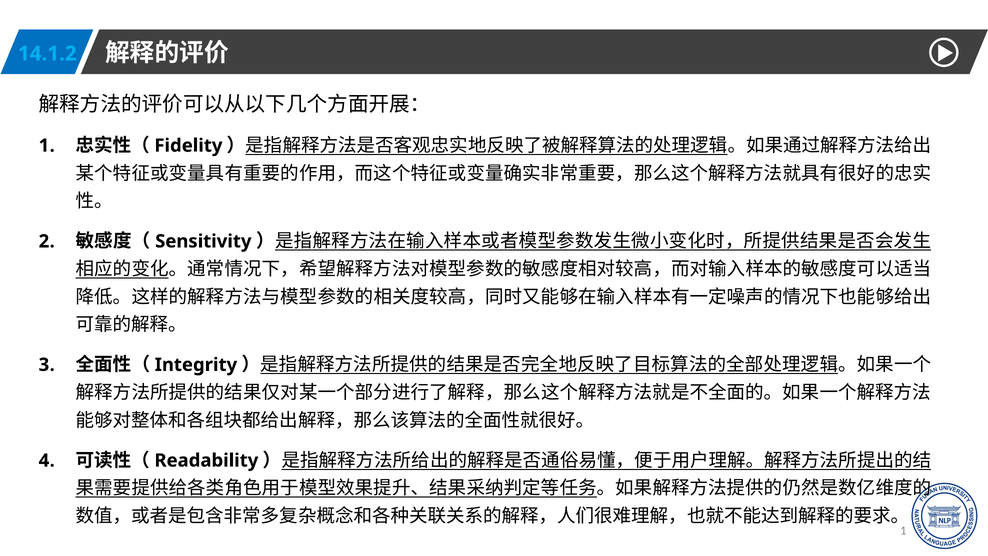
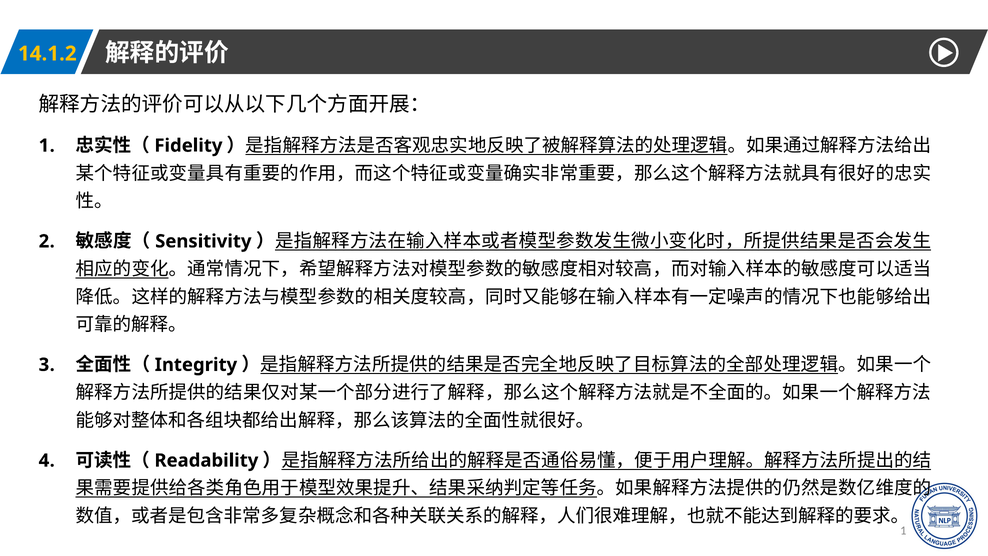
14.1.2 colour: light blue -> yellow
